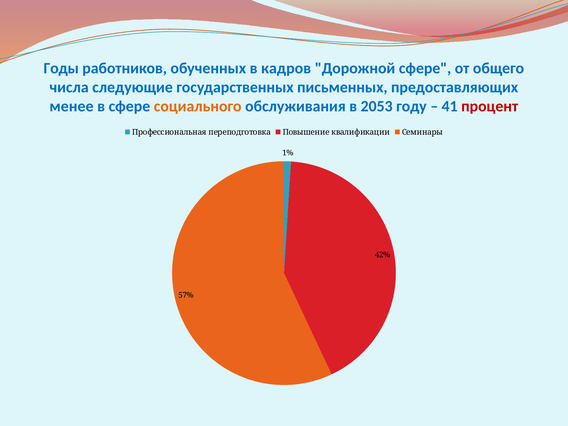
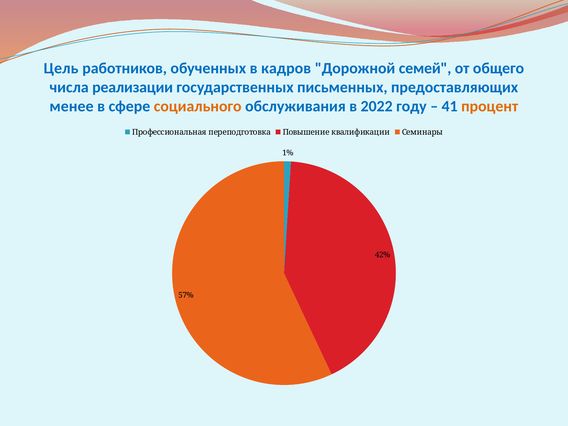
Годы: Годы -> Цель
Дорожной сфере: сфере -> семей
следующие: следующие -> реализации
2053: 2053 -> 2022
процент colour: red -> orange
